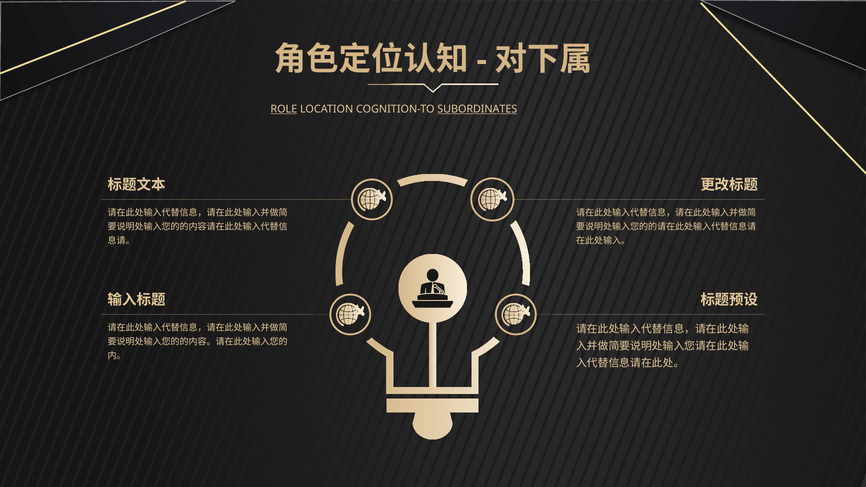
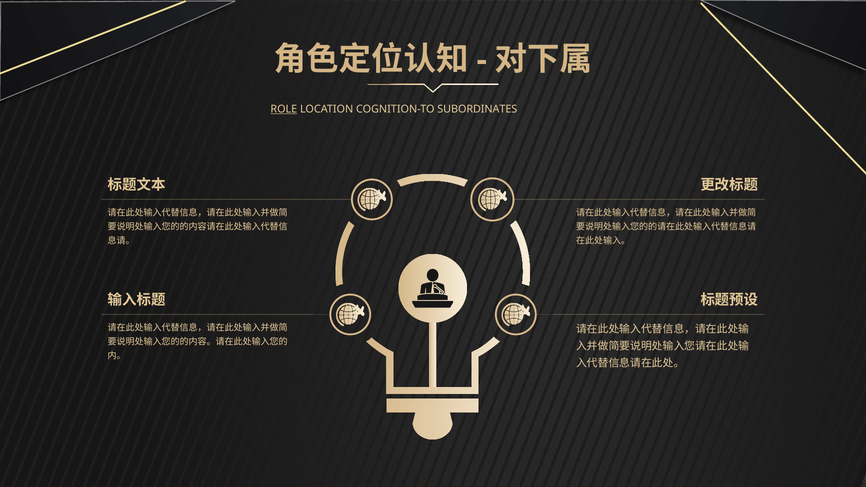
SUBORDINATES underline: present -> none
